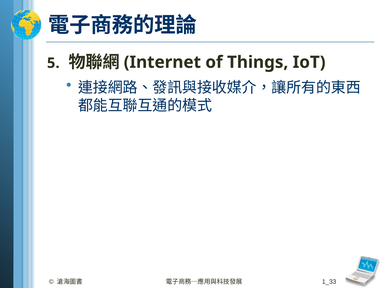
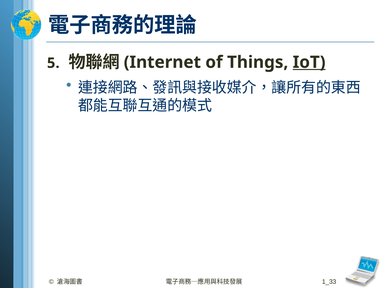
IoT underline: none -> present
